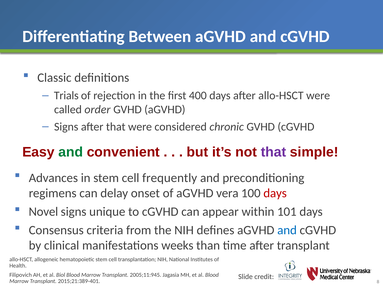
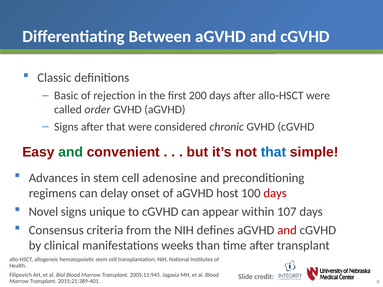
Trials: Trials -> Basic
400: 400 -> 200
that at (273, 152) colour: purple -> blue
frequently: frequently -> adenosine
vera: vera -> host
101: 101 -> 107
and at (287, 230) colour: blue -> red
